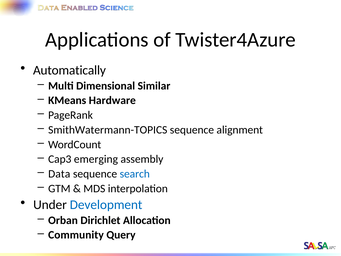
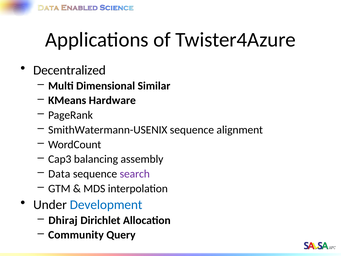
Automatically: Automatically -> Decentralized
SmithWatermann-TOPICS: SmithWatermann-TOPICS -> SmithWatermann-USENIX
emerging: emerging -> balancing
search colour: blue -> purple
Orban: Orban -> Dhiraj
